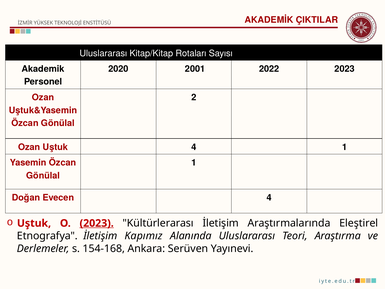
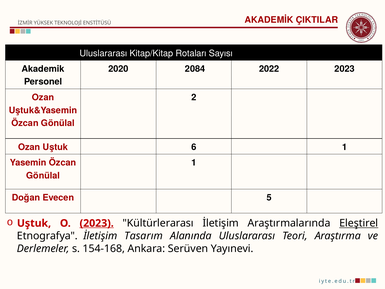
2001: 2001 -> 2084
Uştuk 4: 4 -> 6
Evecen 4: 4 -> 5
Eleştirel underline: none -> present
Kapımız: Kapımız -> Tasarım
